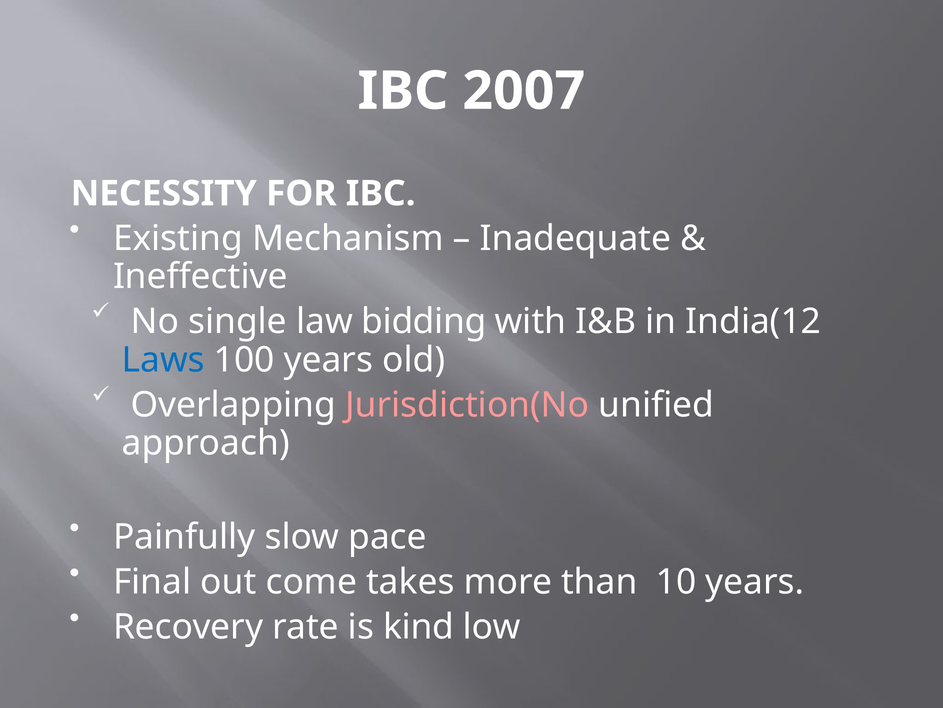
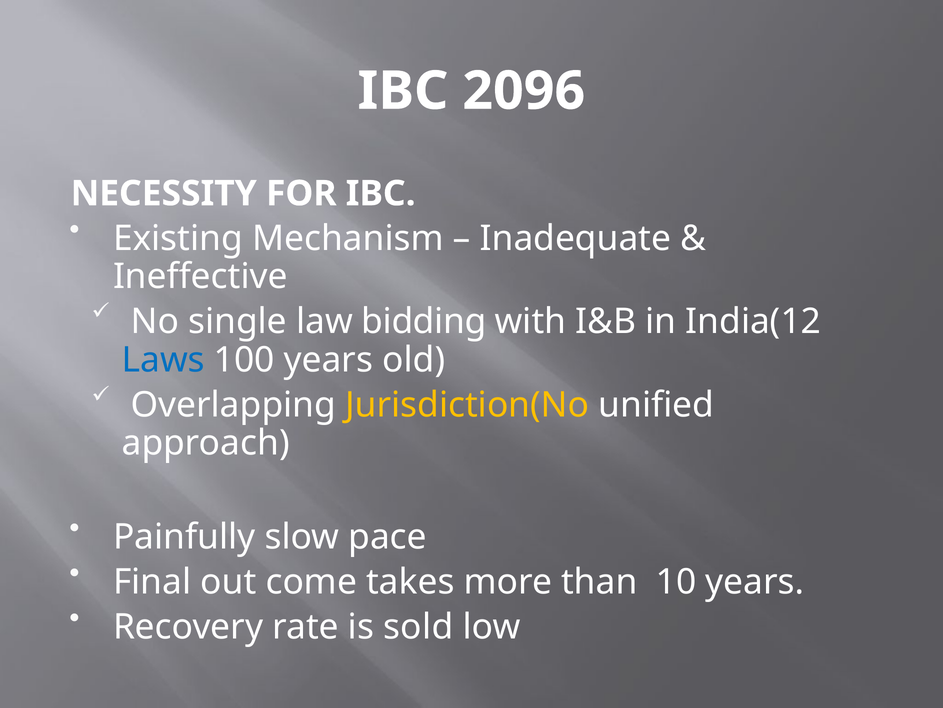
2007: 2007 -> 2096
Jurisdiction(No colour: pink -> yellow
kind: kind -> sold
